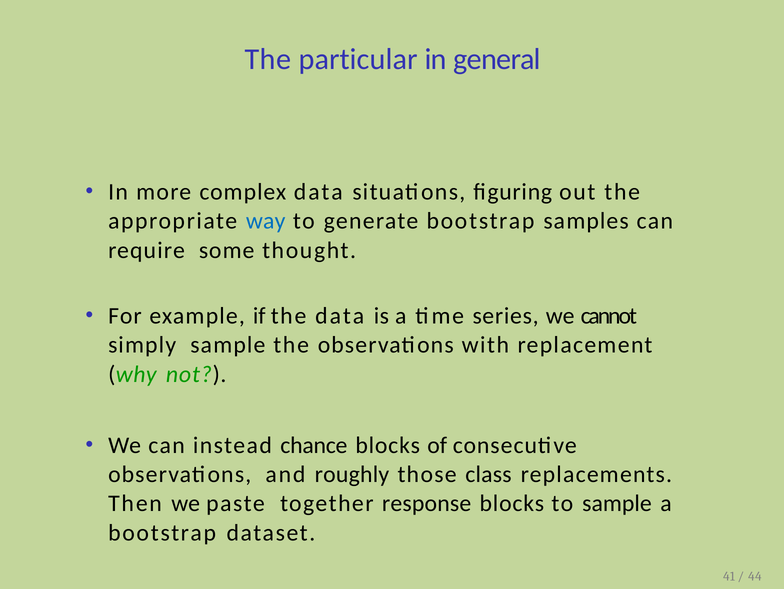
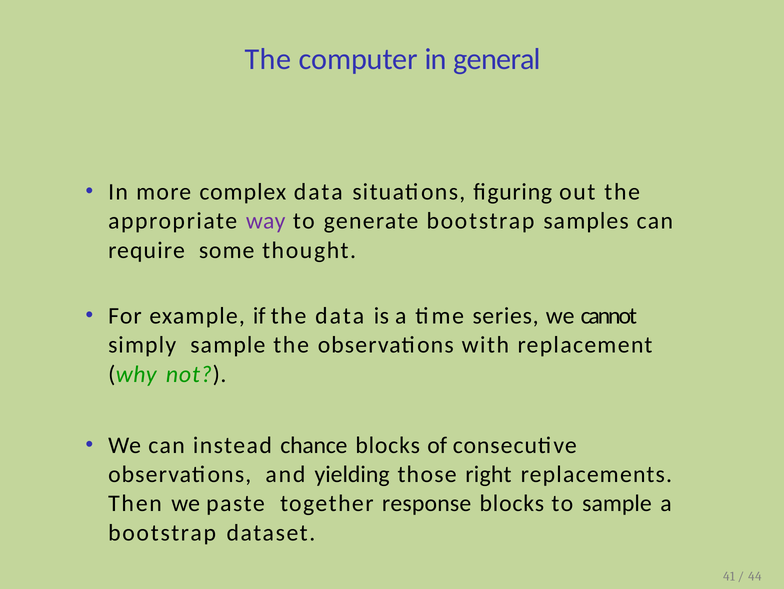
particular: particular -> computer
way colour: blue -> purple
roughly: roughly -> yielding
class: class -> right
